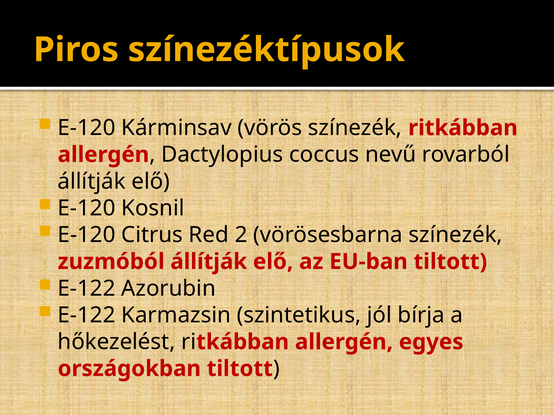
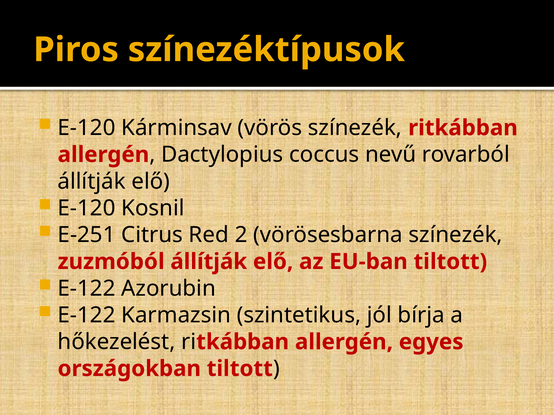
E-120 at (87, 235): E-120 -> E-251
